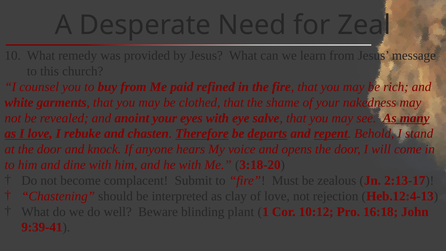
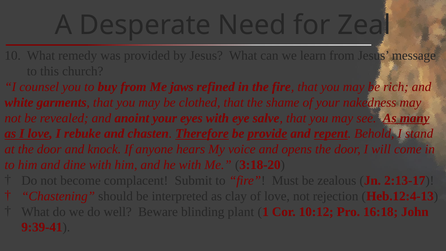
paid: paid -> jaws
departs: departs -> provide
